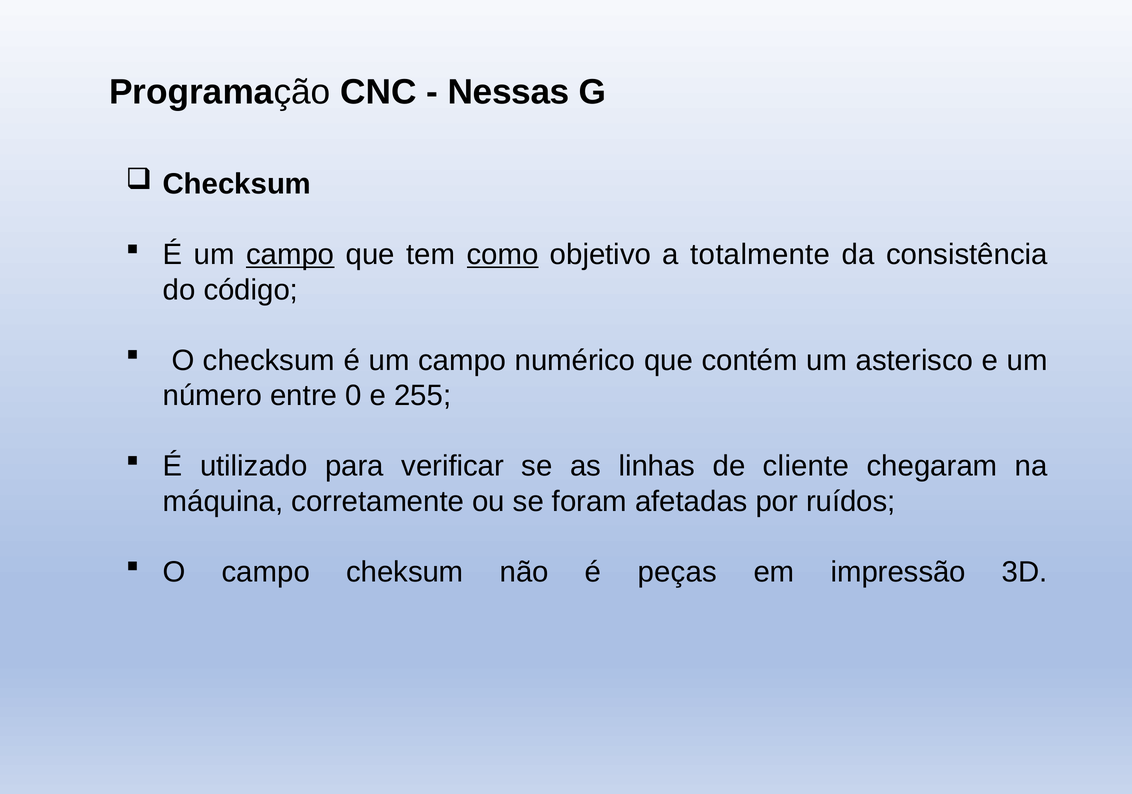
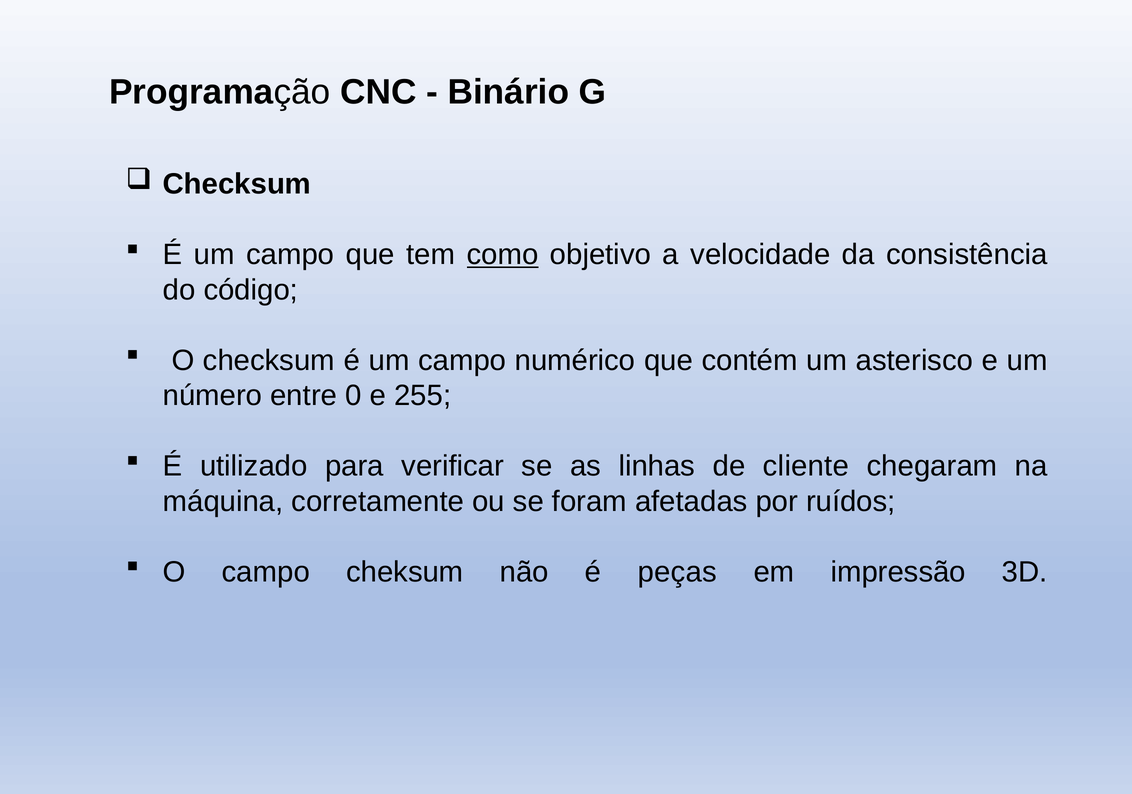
Nessas: Nessas -> Binário
campo at (290, 255) underline: present -> none
totalmente: totalmente -> velocidade
